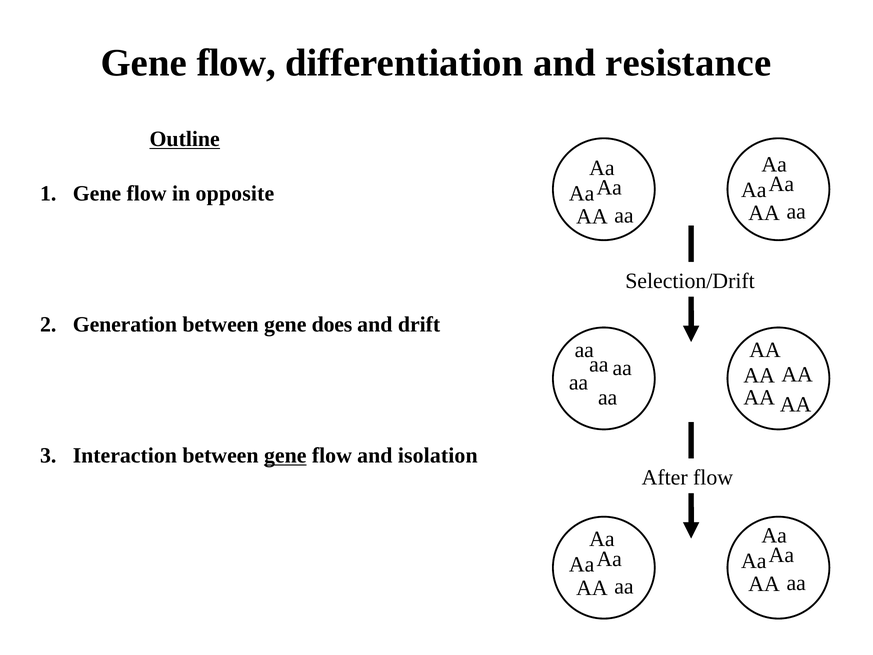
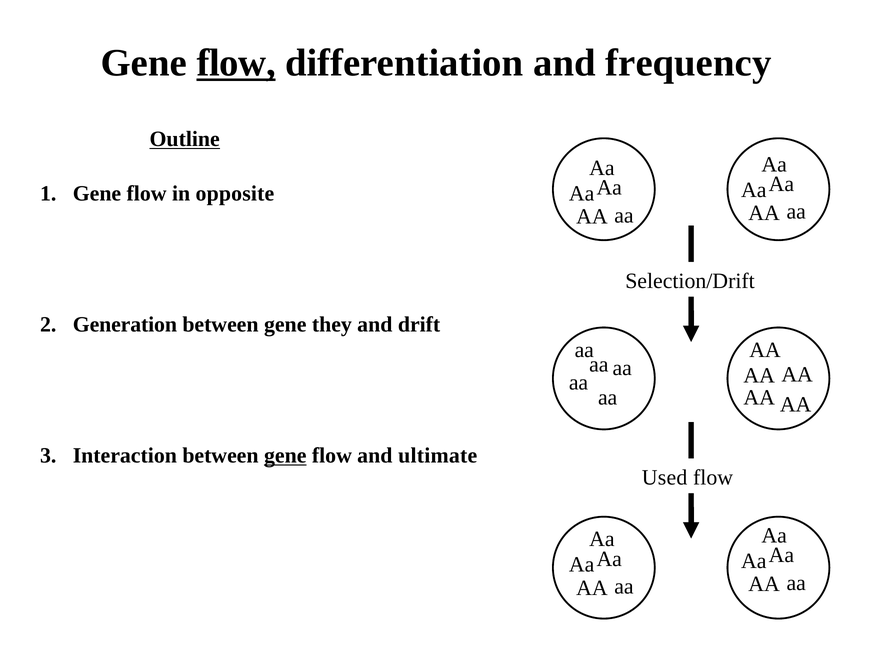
flow at (236, 63) underline: none -> present
resistance: resistance -> frequency
does: does -> they
isolation: isolation -> ultimate
After: After -> Used
